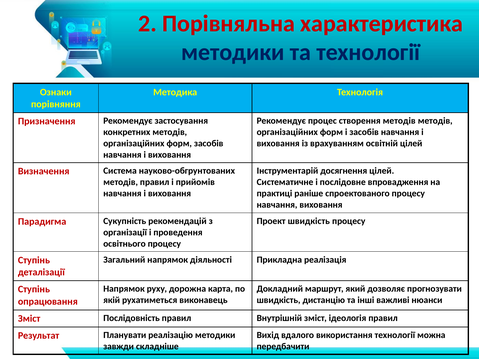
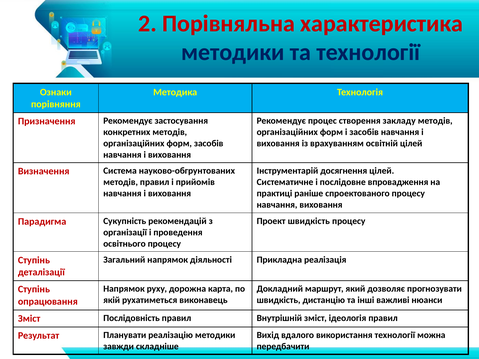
створення методів: методів -> закладу
